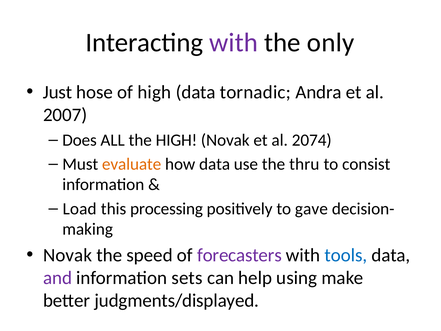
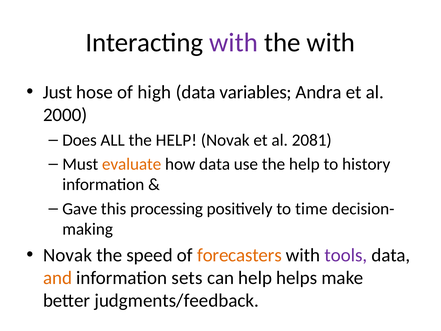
the only: only -> with
tornadic: tornadic -> variables
2007: 2007 -> 2000
ALL the HIGH: HIGH -> HELP
2074: 2074 -> 2081
use the thru: thru -> help
consist: consist -> history
Load: Load -> Gave
gave: gave -> time
forecasters colour: purple -> orange
tools colour: blue -> purple
and colour: purple -> orange
using: using -> helps
judgments/displayed: judgments/displayed -> judgments/feedback
